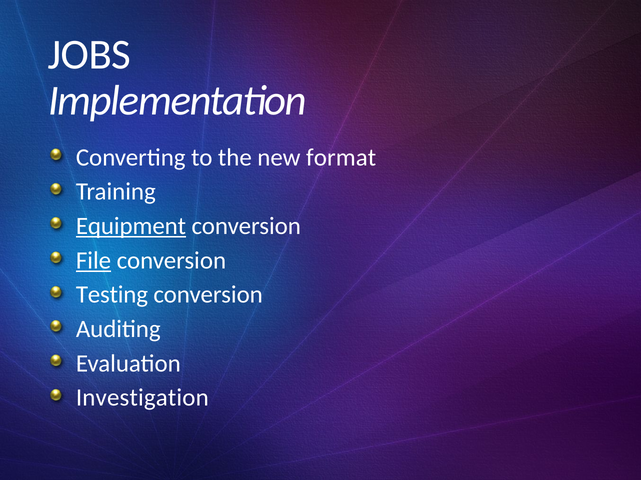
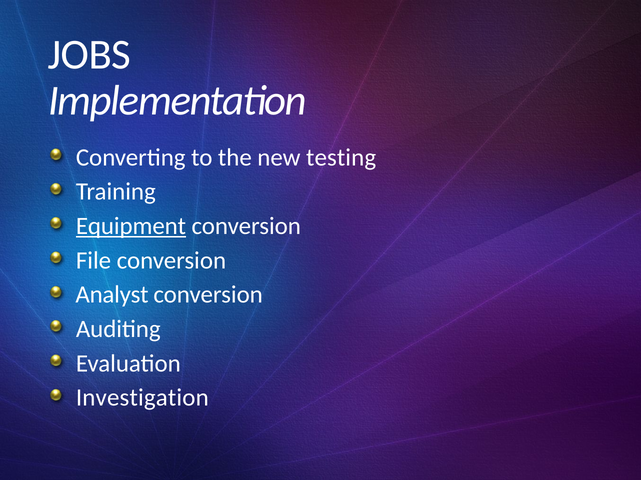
format: format -> testing
File underline: present -> none
Testing: Testing -> Analyst
